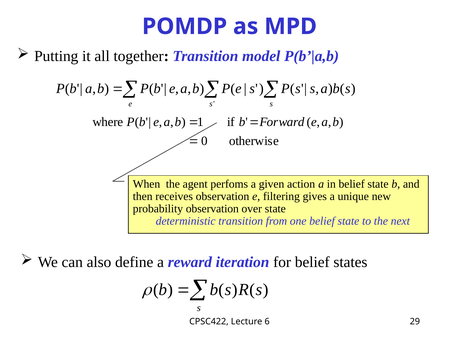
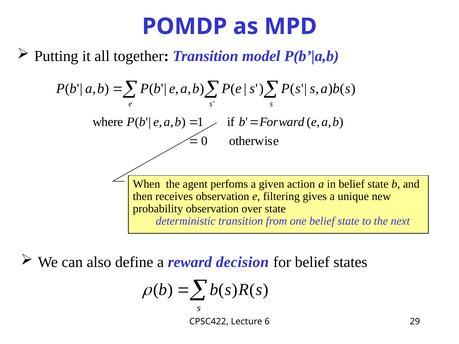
iteration: iteration -> decision
